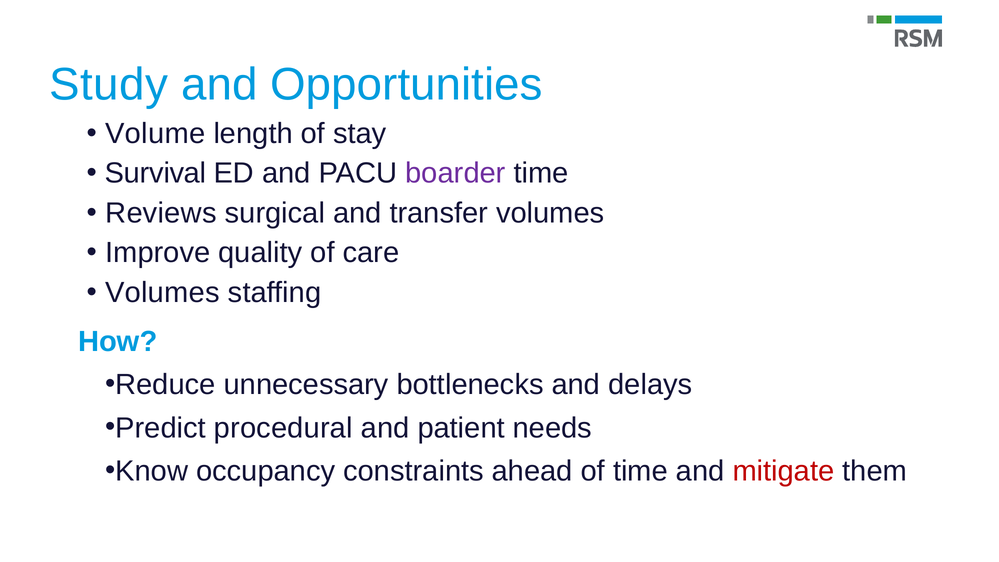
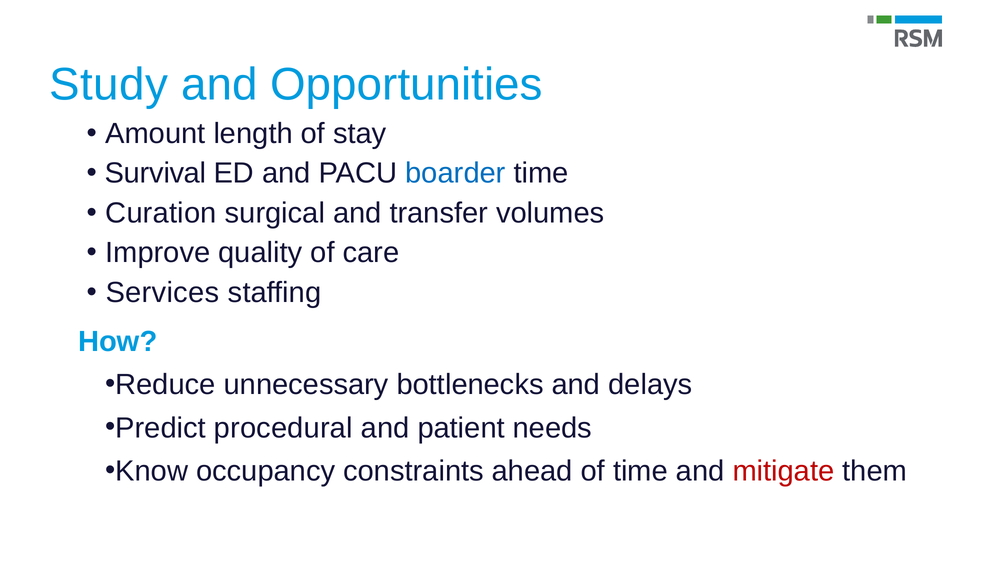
Volume: Volume -> Amount
boarder colour: purple -> blue
Reviews: Reviews -> Curation
Volumes at (163, 292): Volumes -> Services
